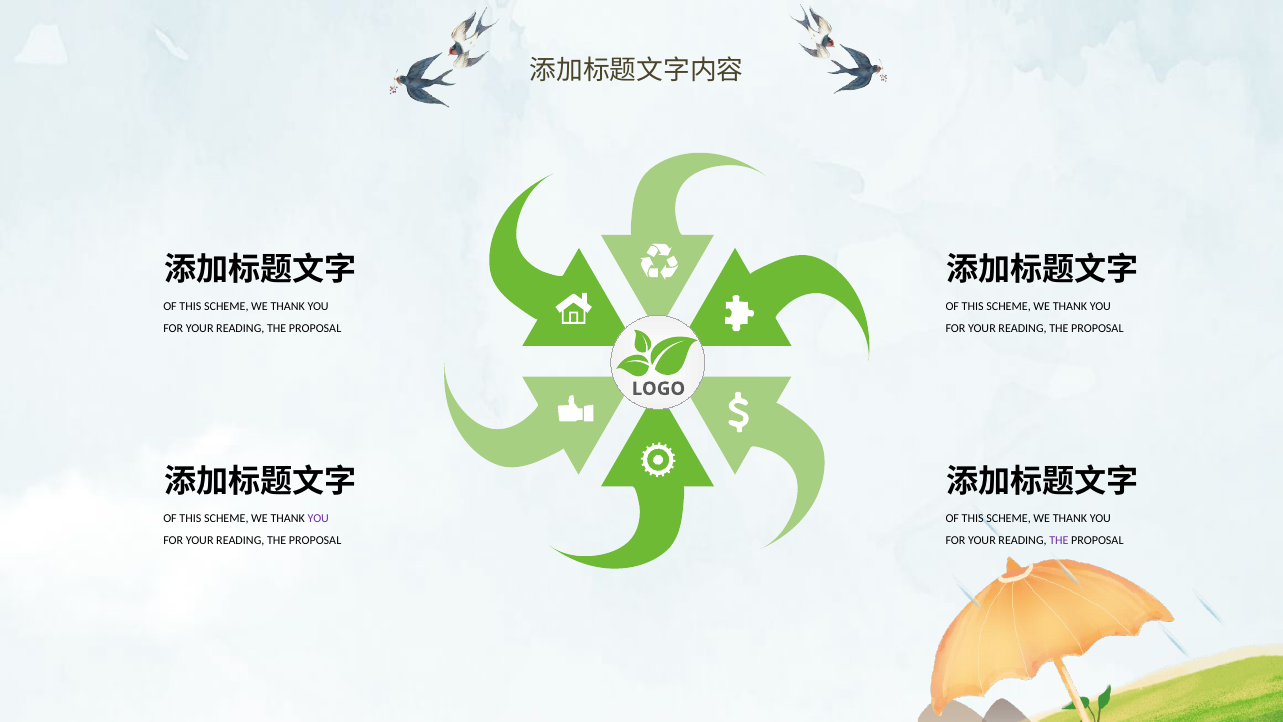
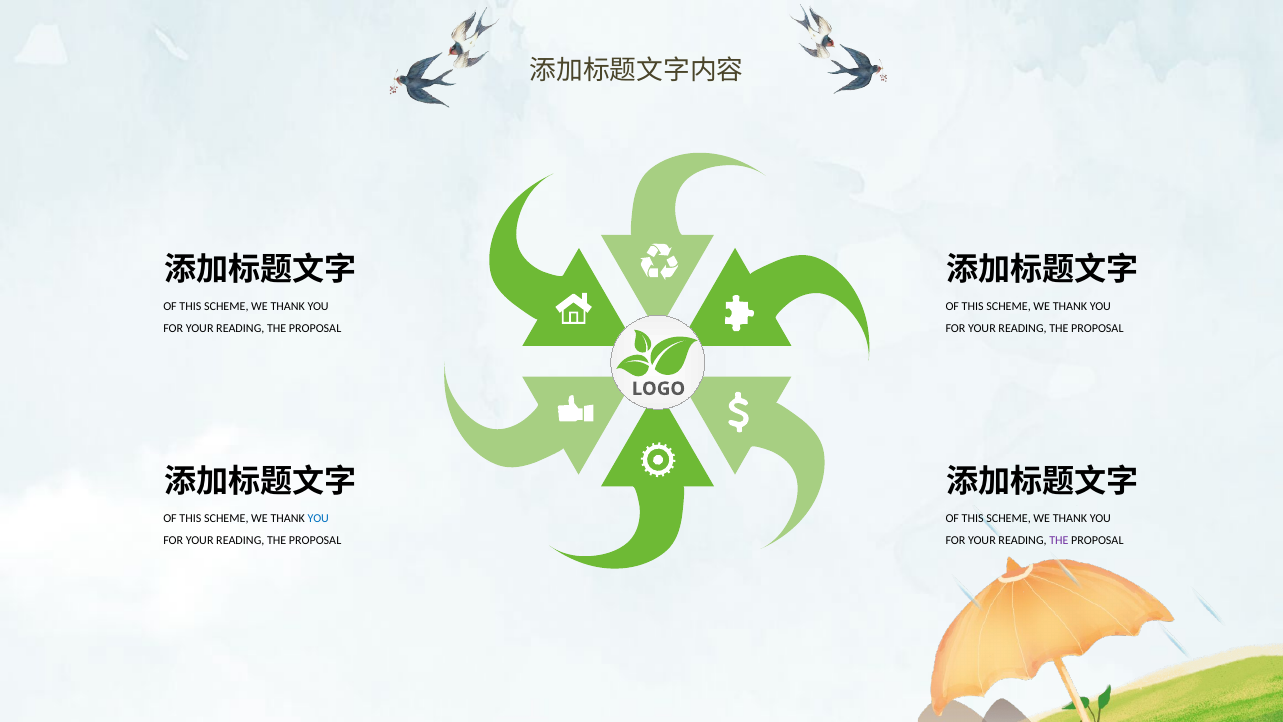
YOU at (318, 518) colour: purple -> blue
